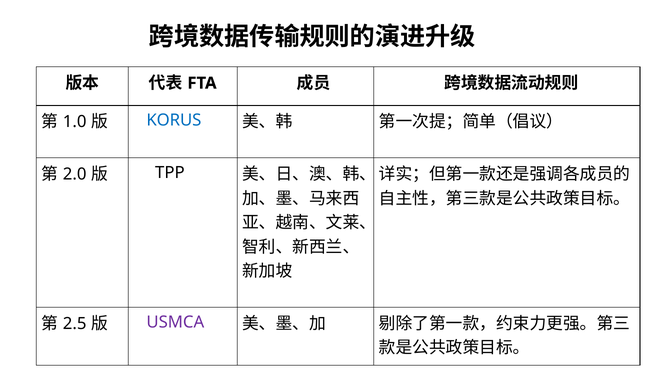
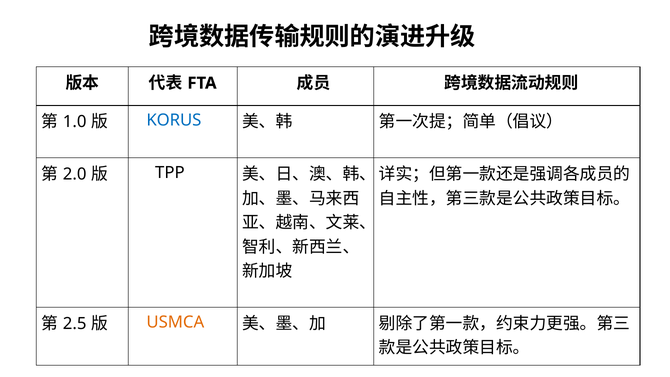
USMCA colour: purple -> orange
